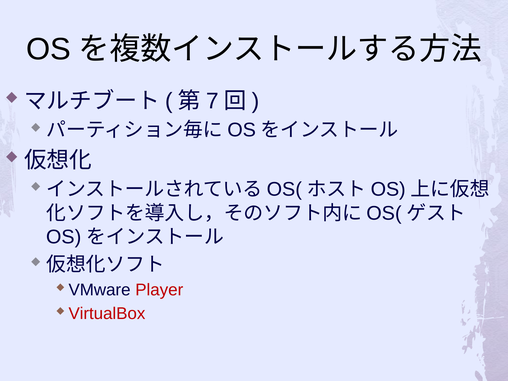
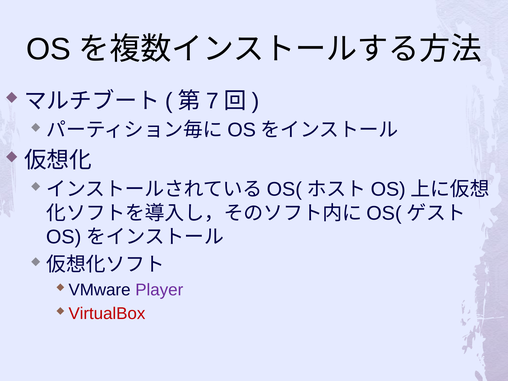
Player colour: red -> purple
